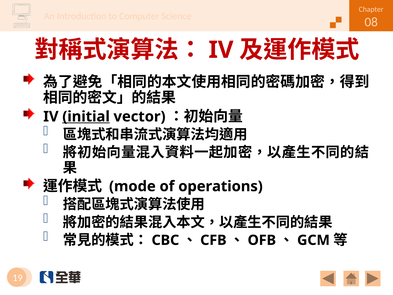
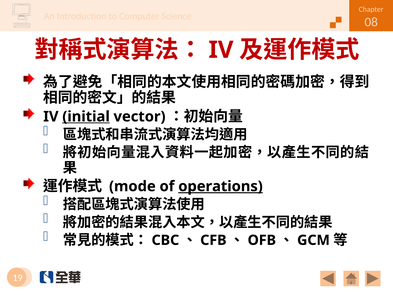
operations underline: none -> present
